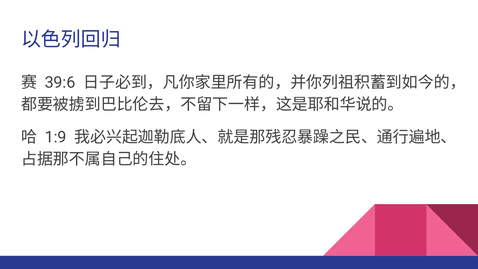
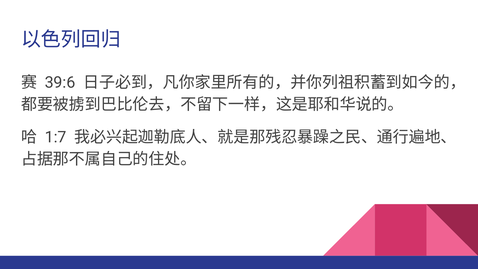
1:9: 1:9 -> 1:7
